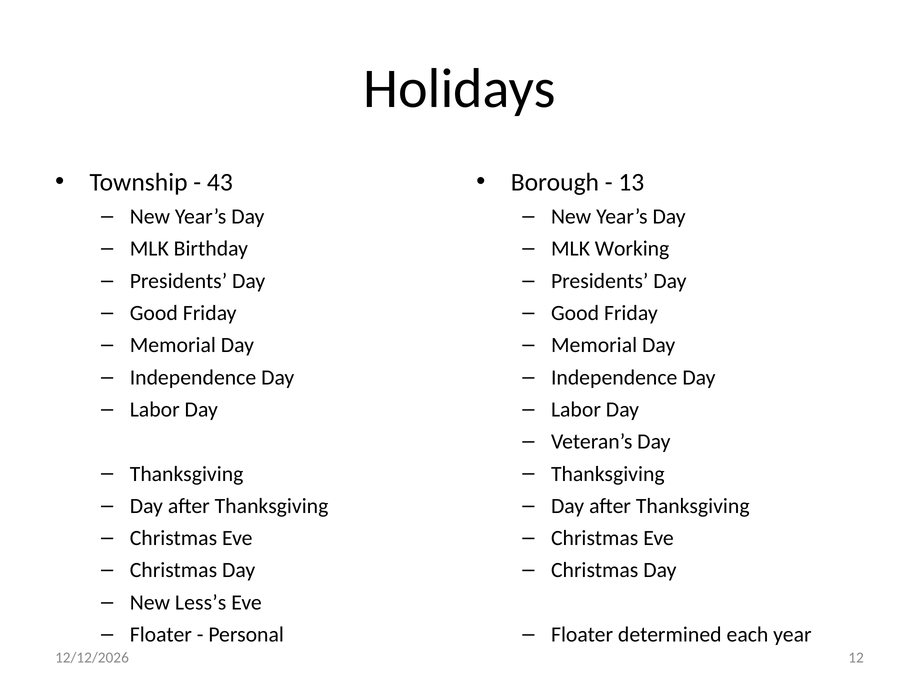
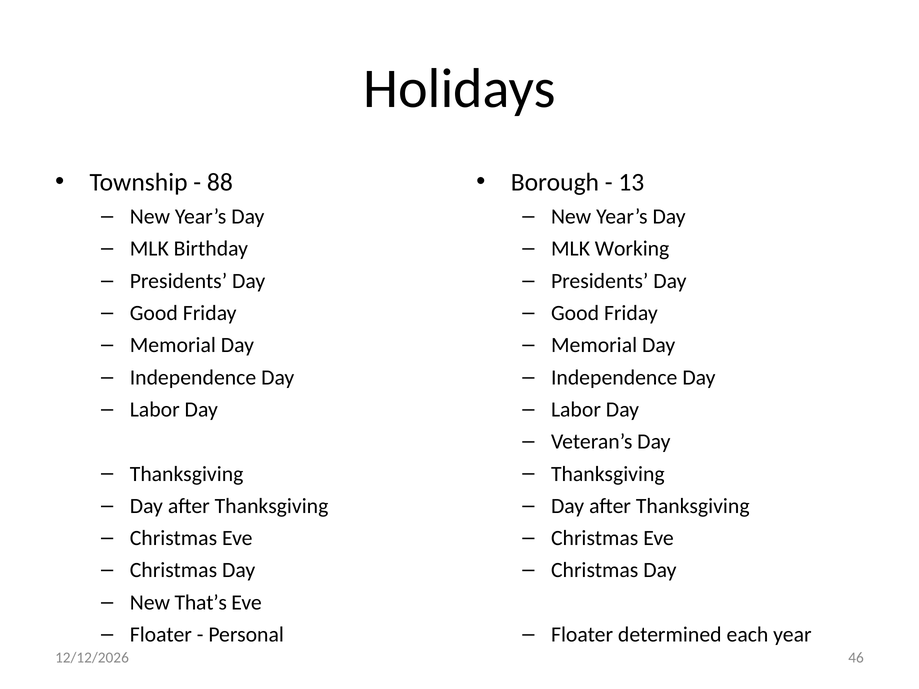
43: 43 -> 88
Less’s: Less’s -> That’s
12: 12 -> 46
